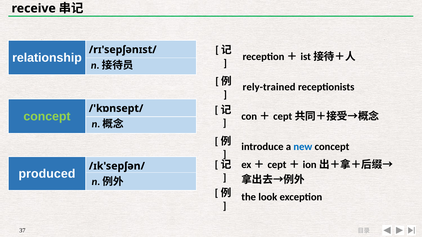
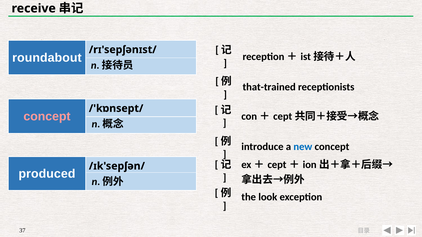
relationship: relationship -> roundabout
rely-trained: rely-trained -> that-trained
concept at (47, 117) colour: light green -> pink
